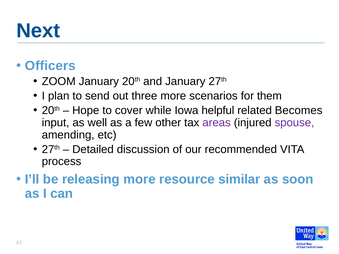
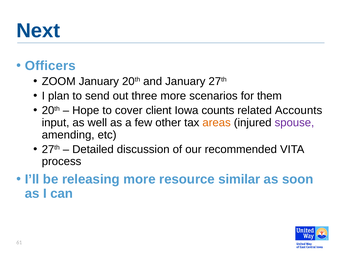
while: while -> client
helpful: helpful -> counts
Becomes: Becomes -> Accounts
areas colour: purple -> orange
